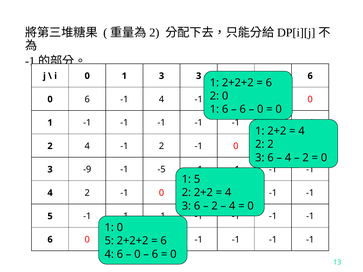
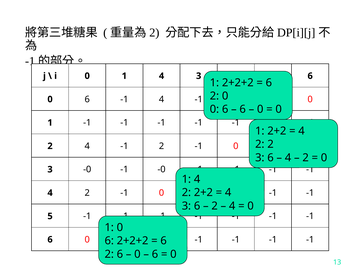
i 0 1 3: 3 -> 4
1 at (214, 109): 1 -> 0
3 -9: -9 -> -0
-1 -5: -5 -> -0
5 at (197, 179): 5 -> 4
5 at (109, 241): 5 -> 6
4 at (109, 254): 4 -> 2
